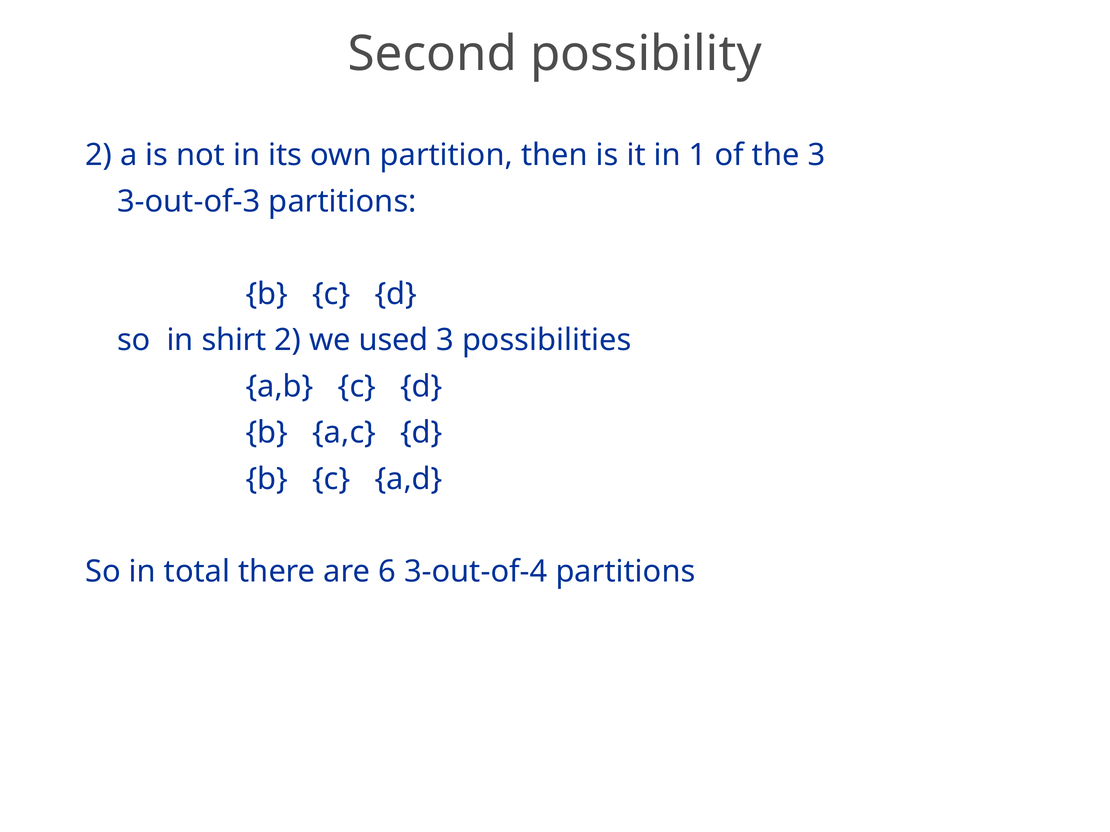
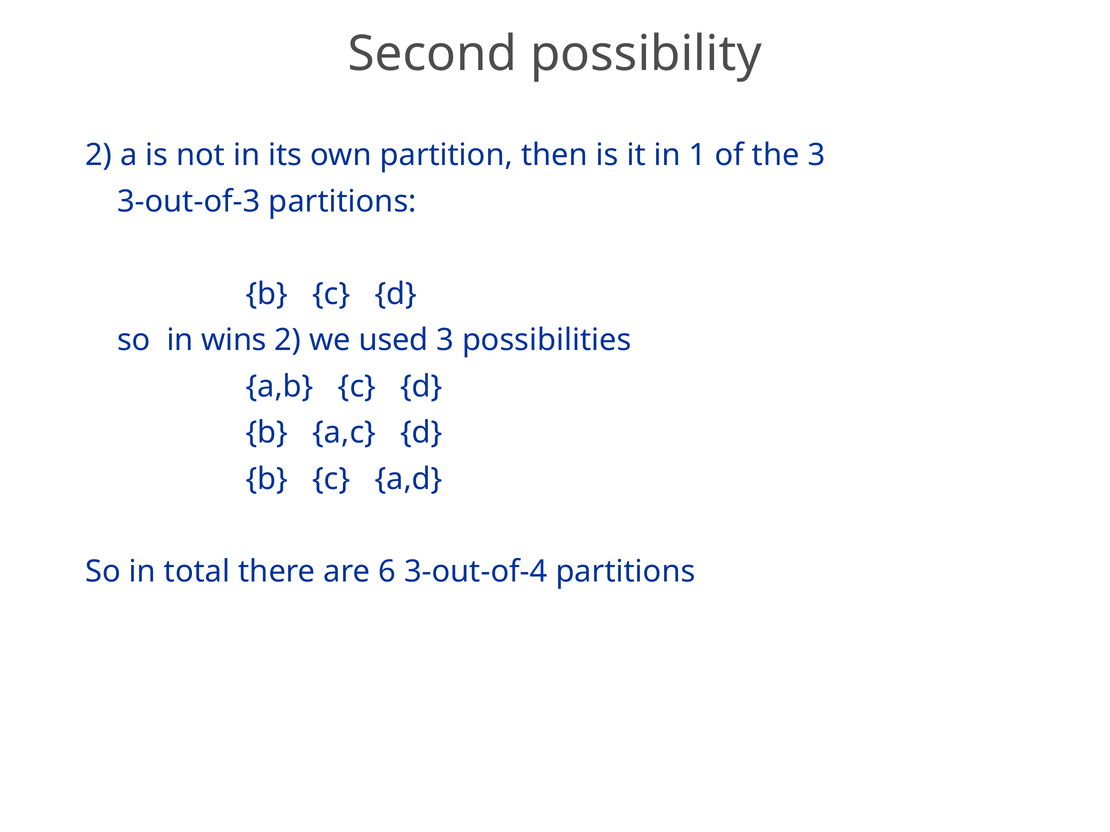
shirt: shirt -> wins
